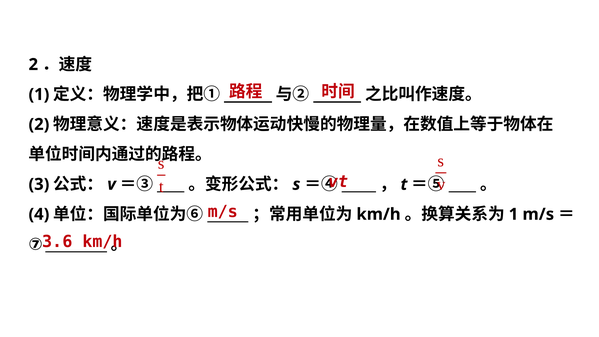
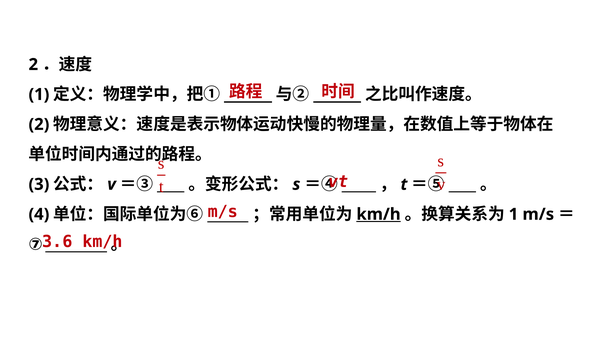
km/h at (379, 214) underline: none -> present
